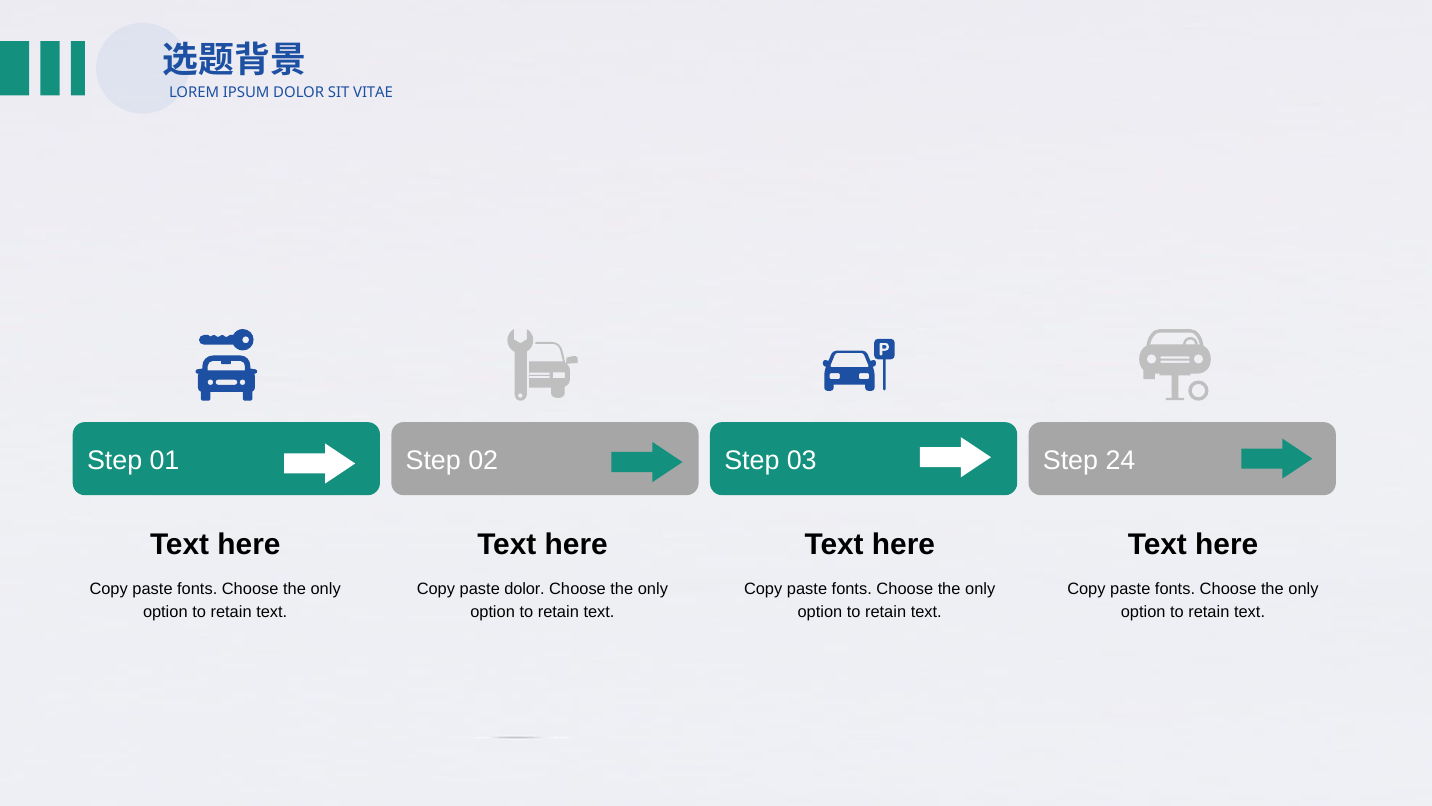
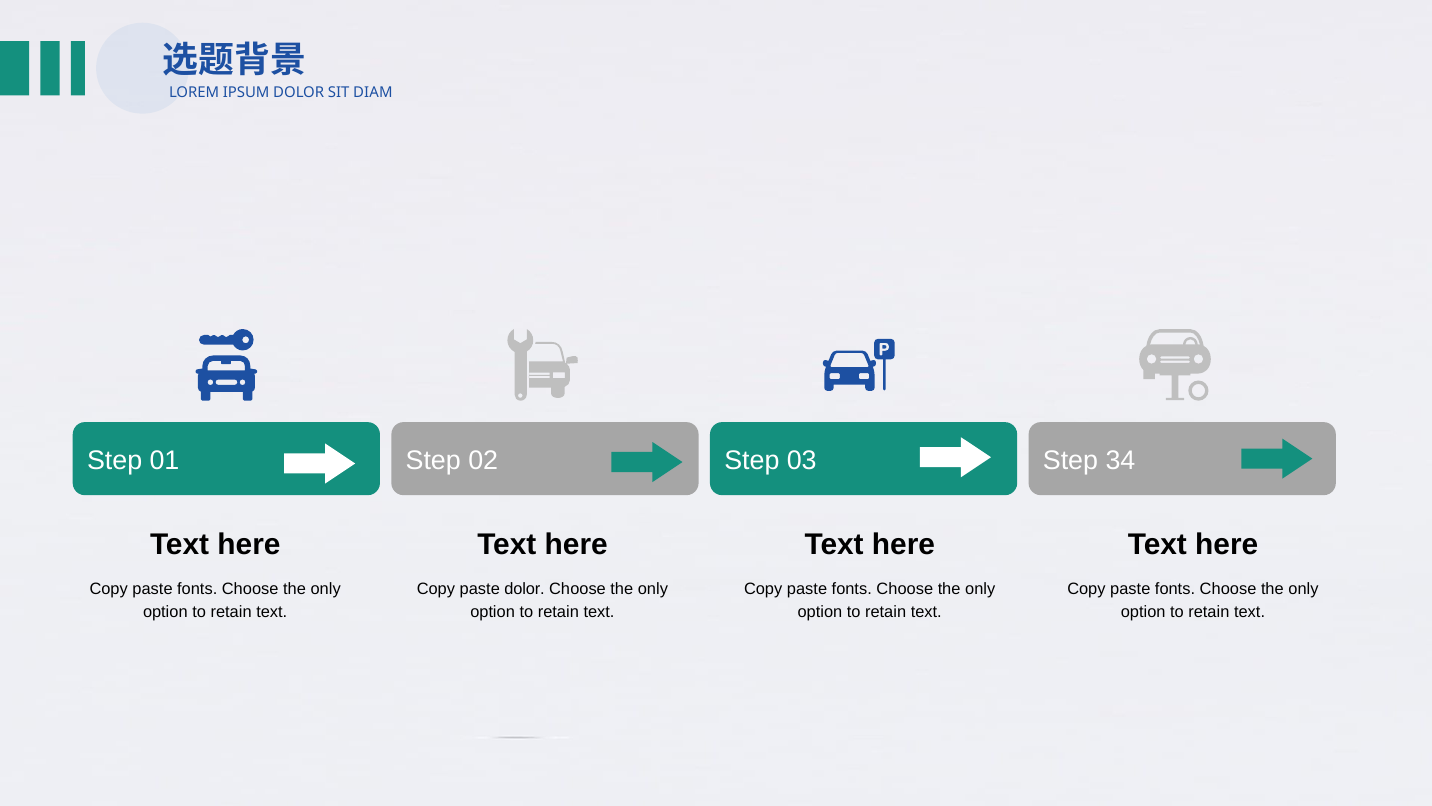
VITAE: VITAE -> DIAM
24: 24 -> 34
